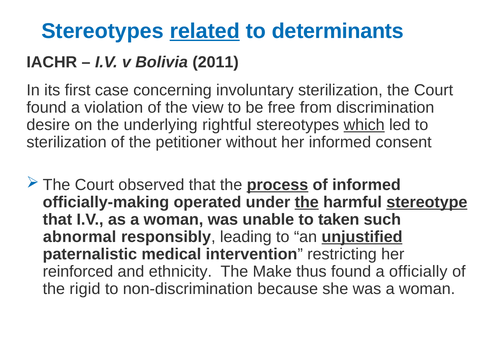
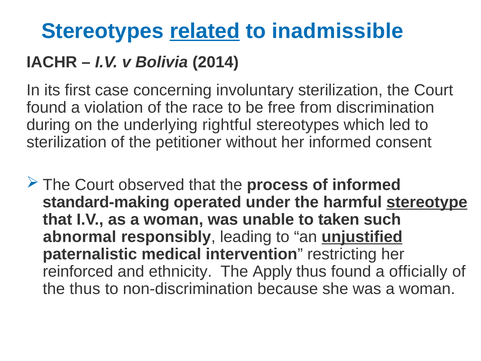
determinants: determinants -> inadmissible
2011: 2011 -> 2014
view: view -> race
desire: desire -> during
which underline: present -> none
process underline: present -> none
officially-making: officially-making -> standard-making
the at (307, 202) underline: present -> none
Make: Make -> Apply
the rigid: rigid -> thus
